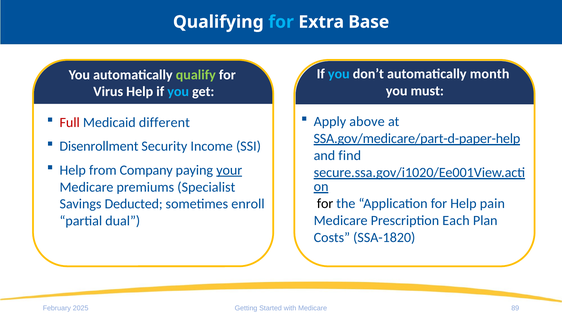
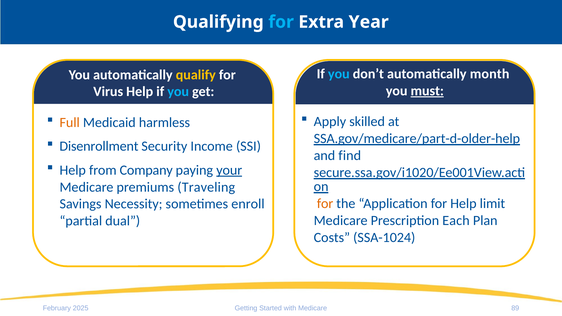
Base: Base -> Year
qualify colour: light green -> yellow
must underline: none -> present
above: above -> skilled
Full colour: red -> orange
different: different -> harmless
SSA.gov/medicare/part-d-paper-help: SSA.gov/medicare/part-d-paper-help -> SSA.gov/medicare/part-d-older-help
Specialist: Specialist -> Traveling
for at (325, 204) colour: black -> orange
pain: pain -> limit
Deducted: Deducted -> Necessity
SSA-1820: SSA-1820 -> SSA-1024
